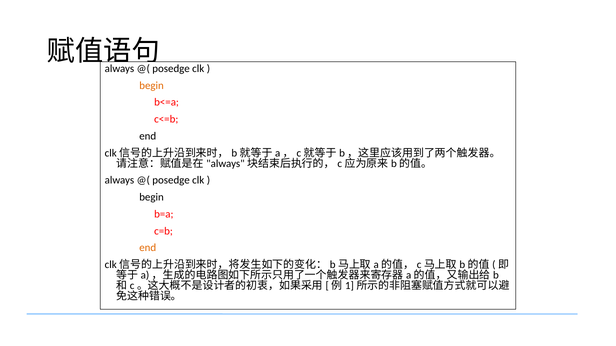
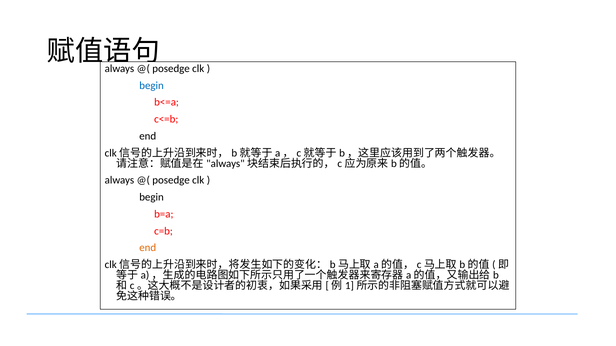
begin at (152, 86) colour: orange -> blue
